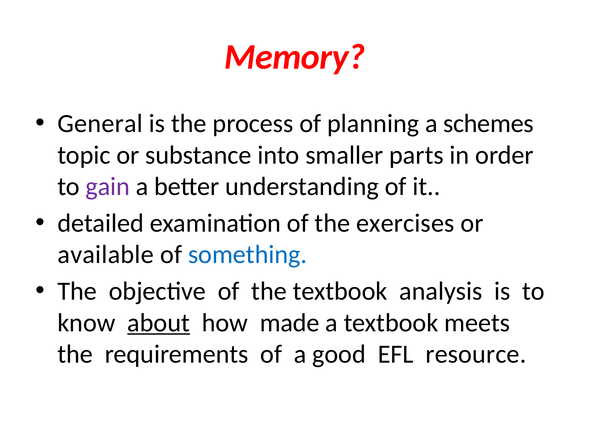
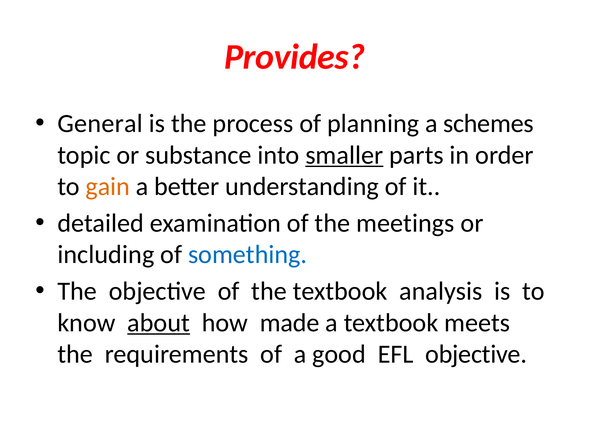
Memory: Memory -> Provides
smaller underline: none -> present
gain colour: purple -> orange
exercises: exercises -> meetings
available: available -> including
EFL resource: resource -> objective
